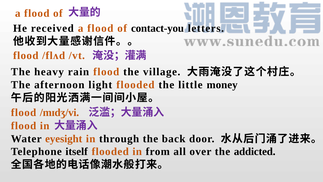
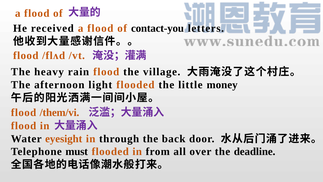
/mɪdʒ/vi: /mɪdʒ/vi -> /them/vi
itself: itself -> must
addicted: addicted -> deadline
